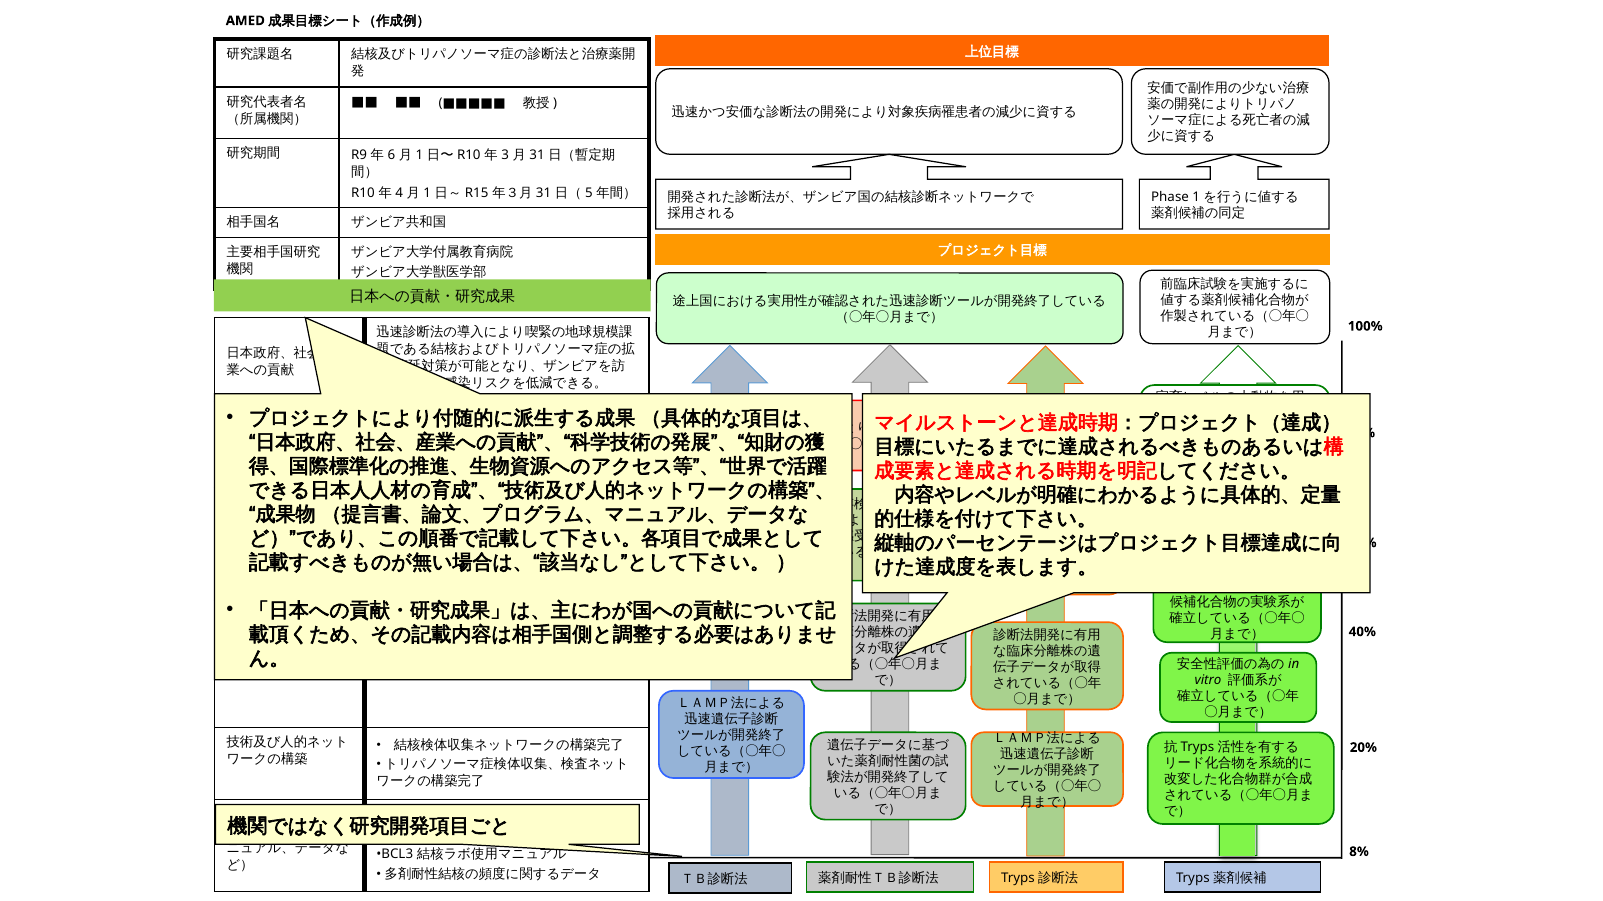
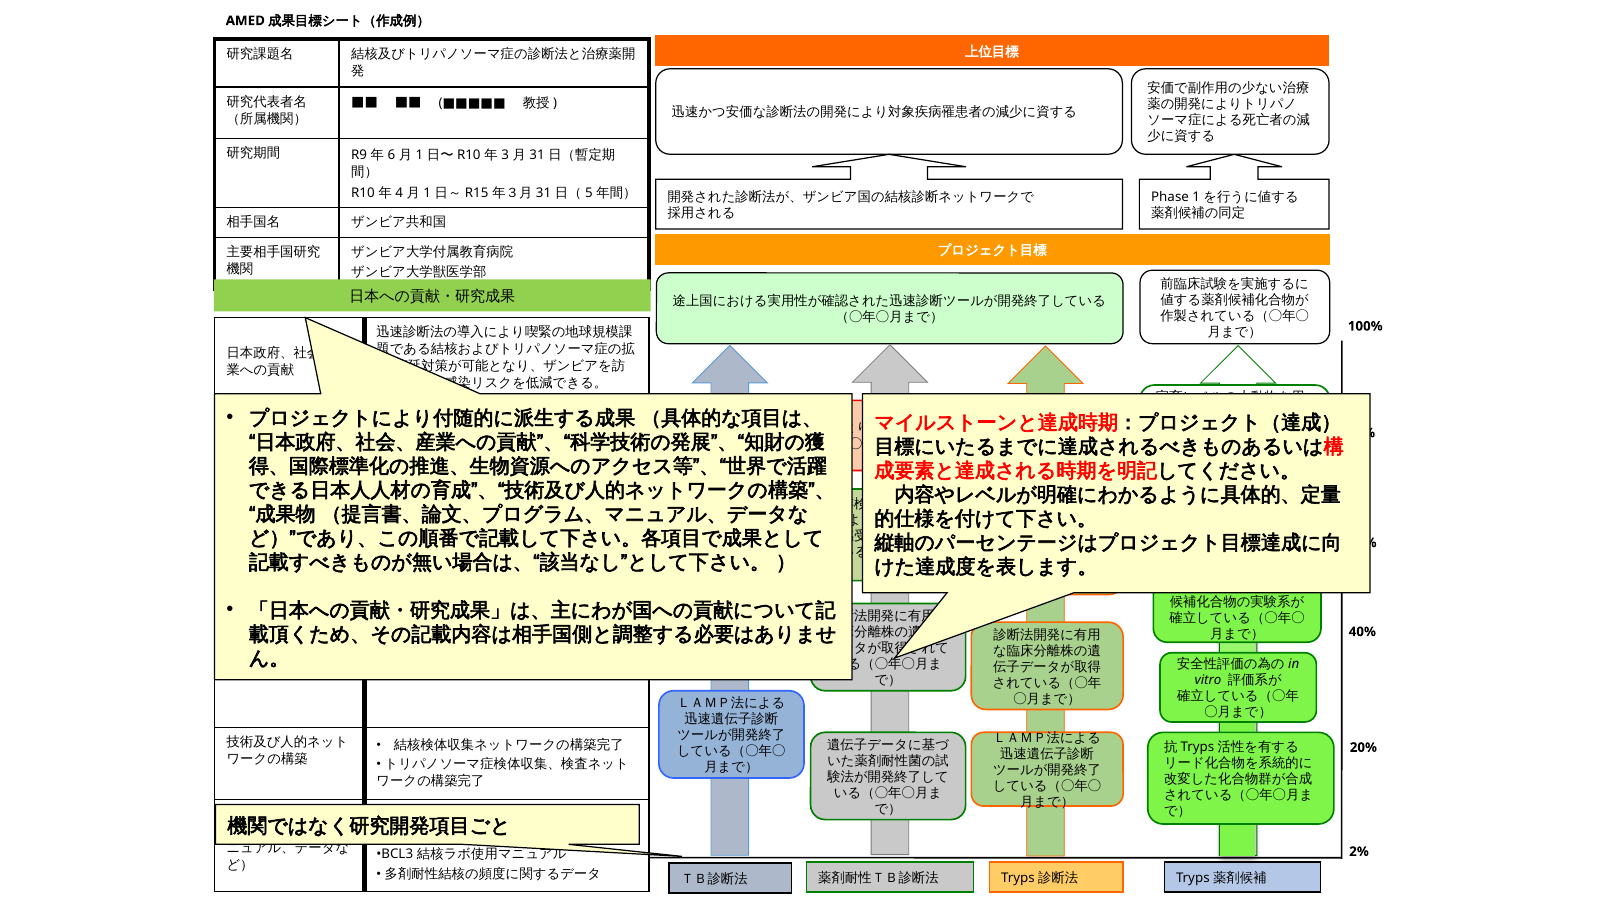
8%: 8% -> 2%
